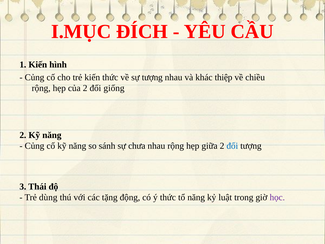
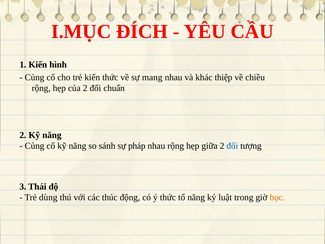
sự tượng: tượng -> mang
giống: giống -> chuẩn
chưa: chưa -> pháp
tặng: tặng -> thúc
học colour: purple -> orange
